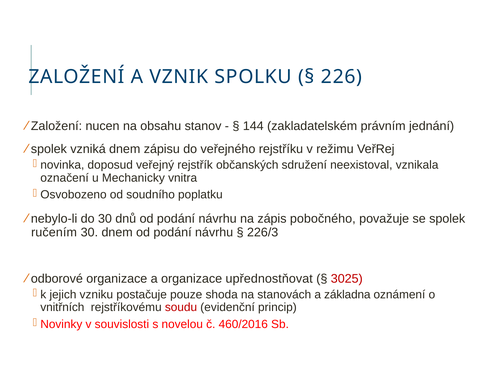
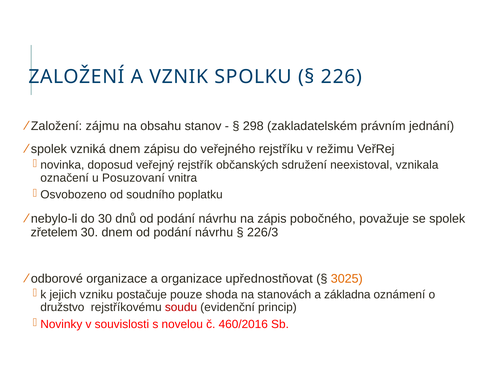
nucen: nucen -> zájmu
144: 144 -> 298
Mechanicky: Mechanicky -> Posuzovaní
ručením: ručením -> zřetelem
3025 colour: red -> orange
vnitřních: vnitřních -> družstvo
